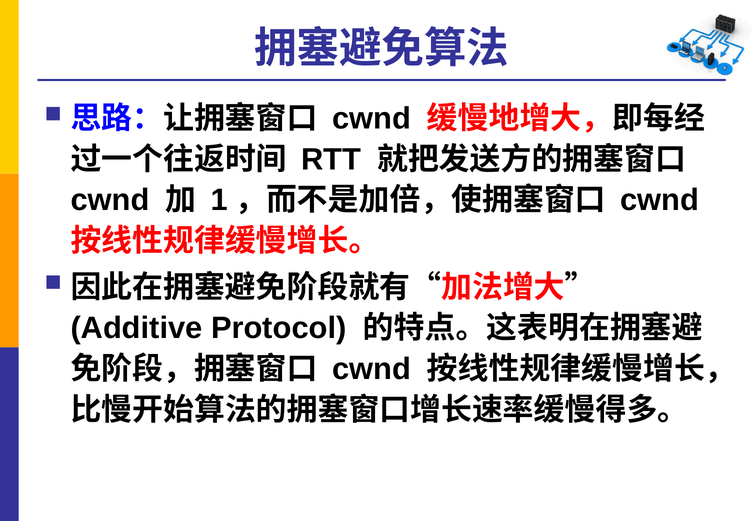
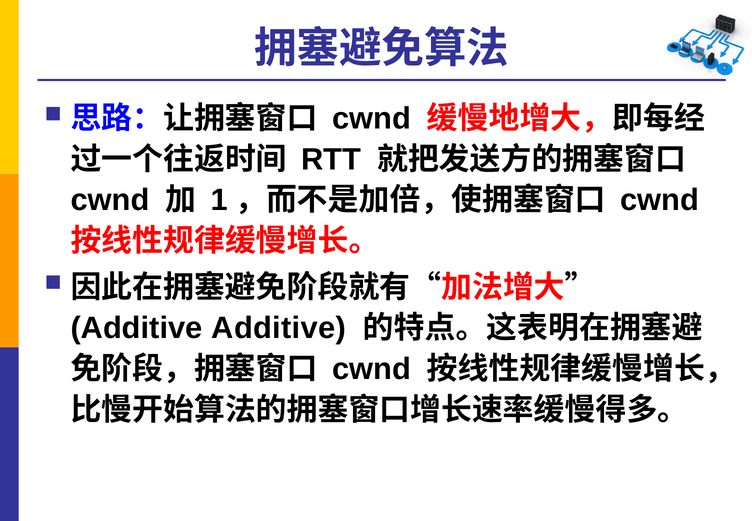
Additive Protocol: Protocol -> Additive
